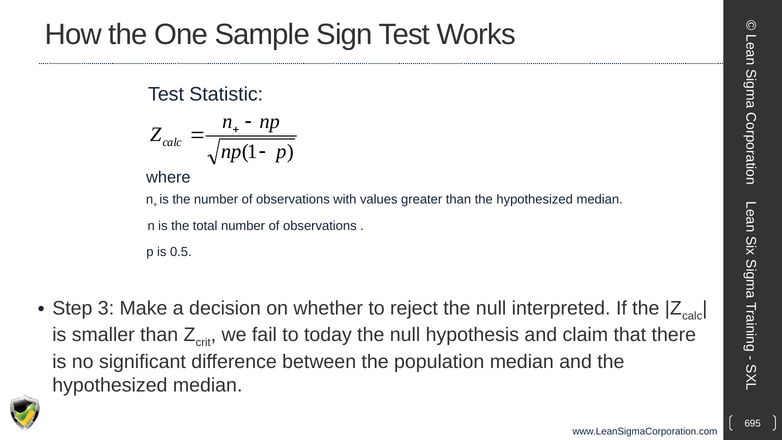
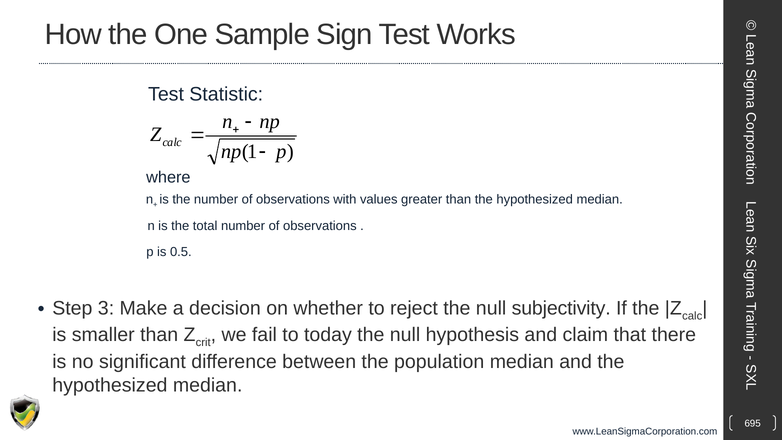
interpreted: interpreted -> subjectivity
